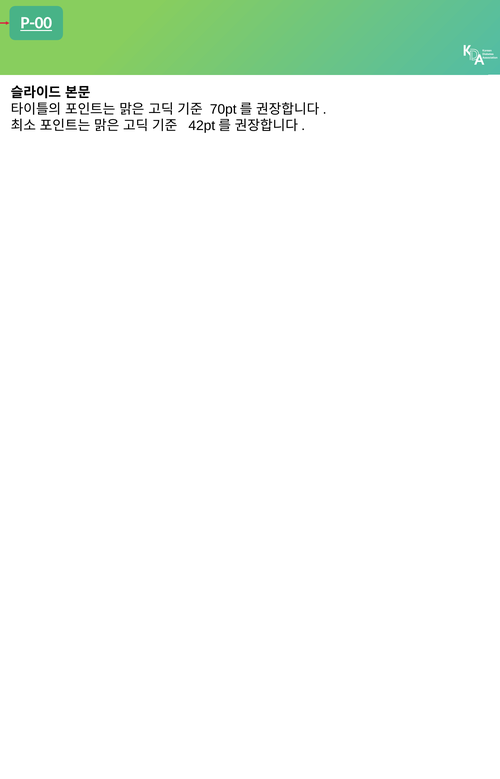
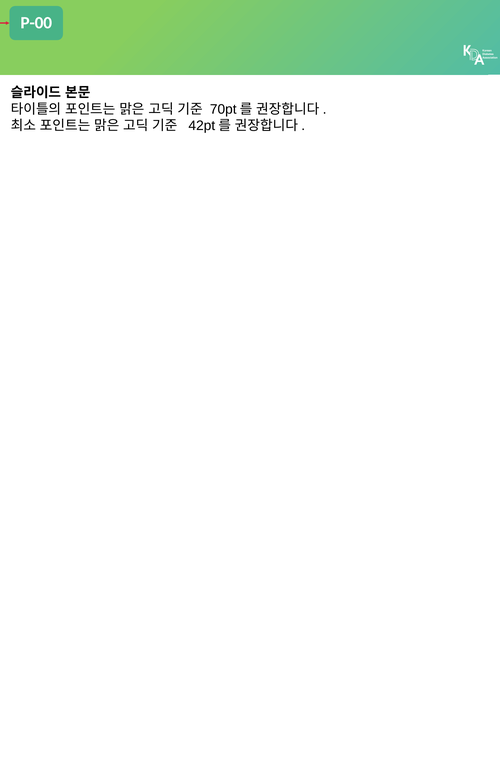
P-00 underline: present -> none
